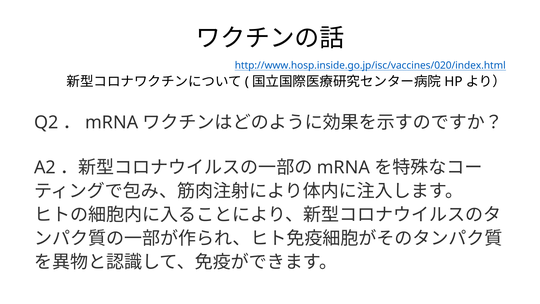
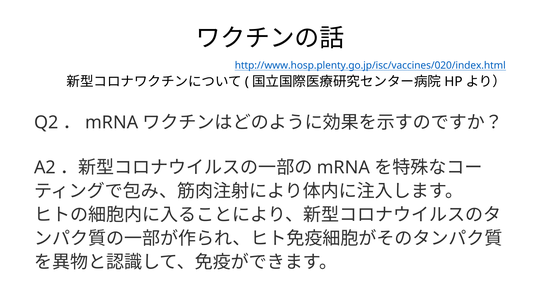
http://www.hosp.inside.go.jp/isc/vaccines/020/index.html: http://www.hosp.inside.go.jp/isc/vaccines/020/index.html -> http://www.hosp.plenty.go.jp/isc/vaccines/020/index.html
